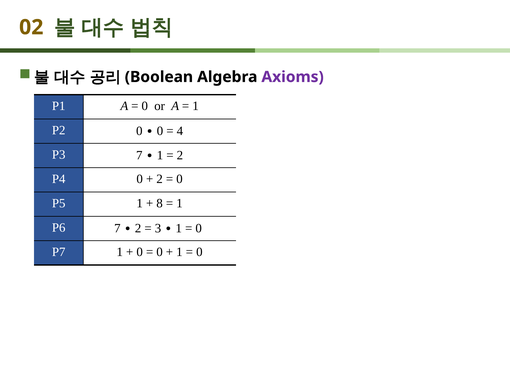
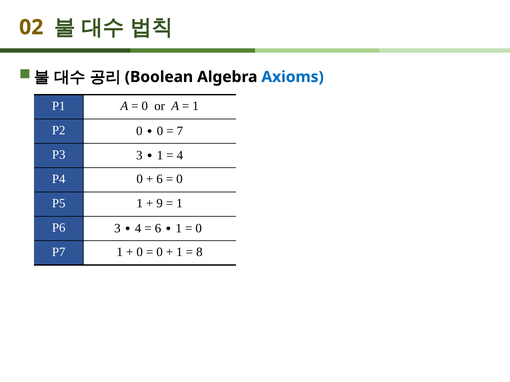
Axioms colour: purple -> blue
4: 4 -> 7
P3 7: 7 -> 3
2 at (180, 156): 2 -> 4
2 at (160, 179): 2 -> 6
8: 8 -> 9
P6 7: 7 -> 3
2 at (138, 229): 2 -> 4
3 at (158, 229): 3 -> 6
0 at (199, 252): 0 -> 8
